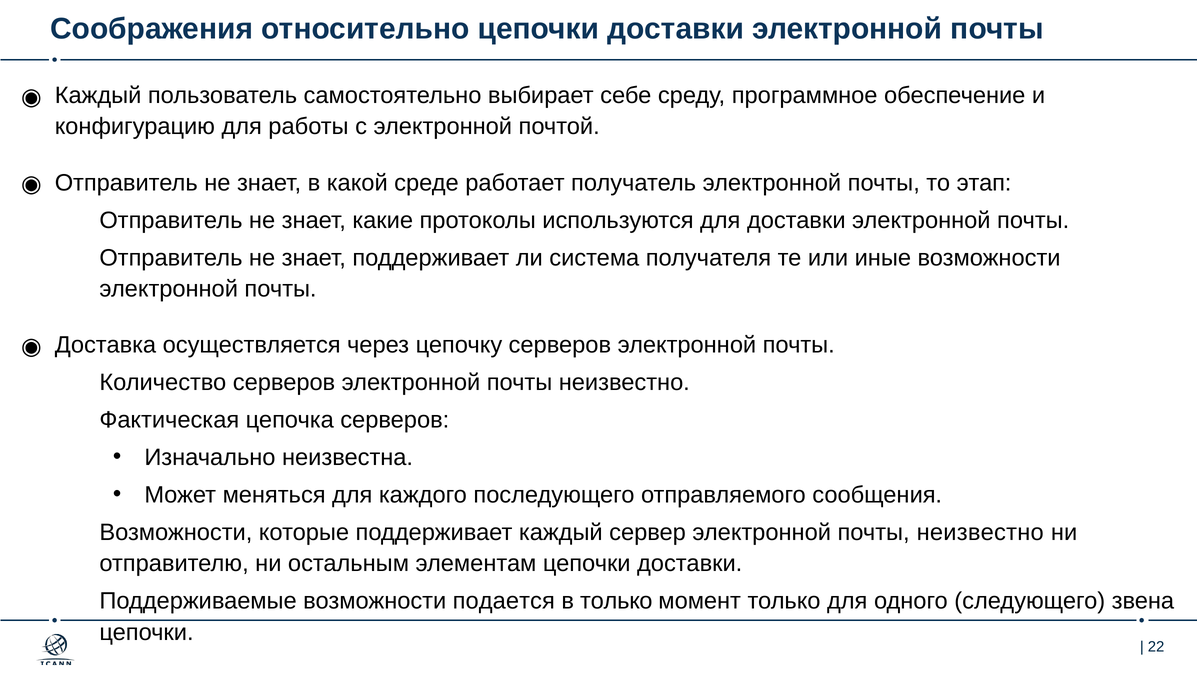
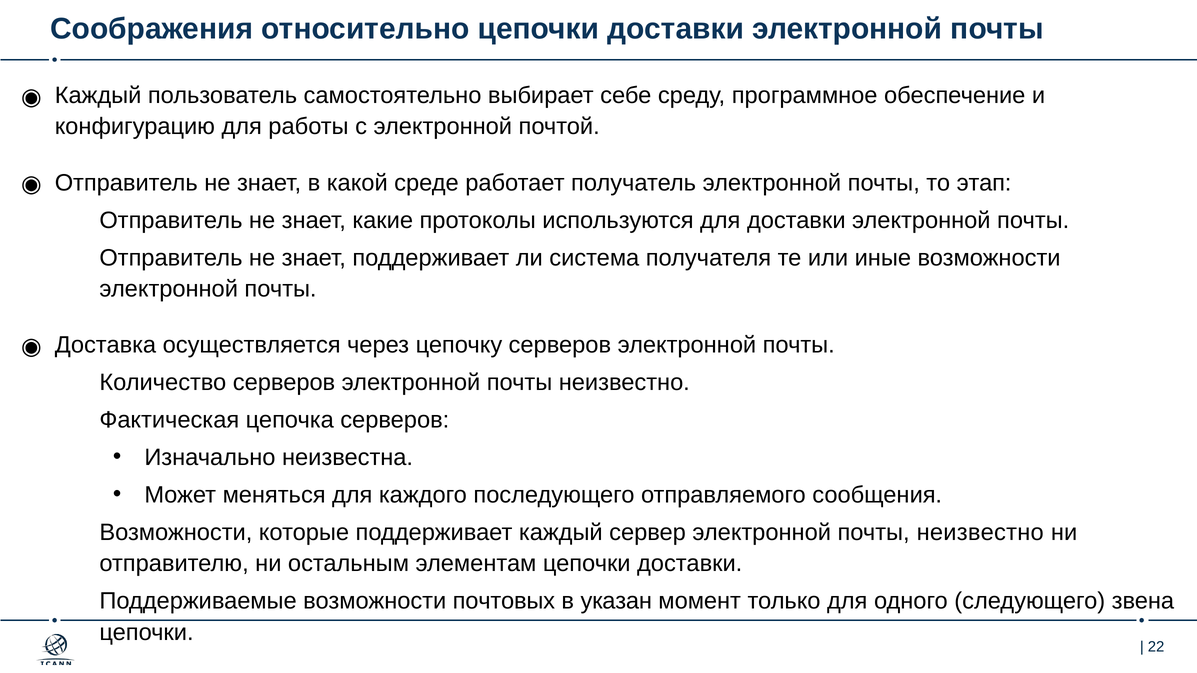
подается: подается -> почтовых
в только: только -> указан
